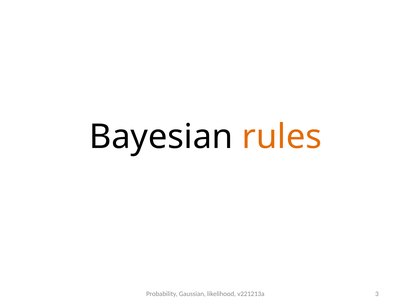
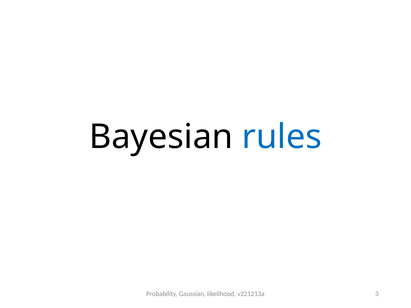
rules colour: orange -> blue
